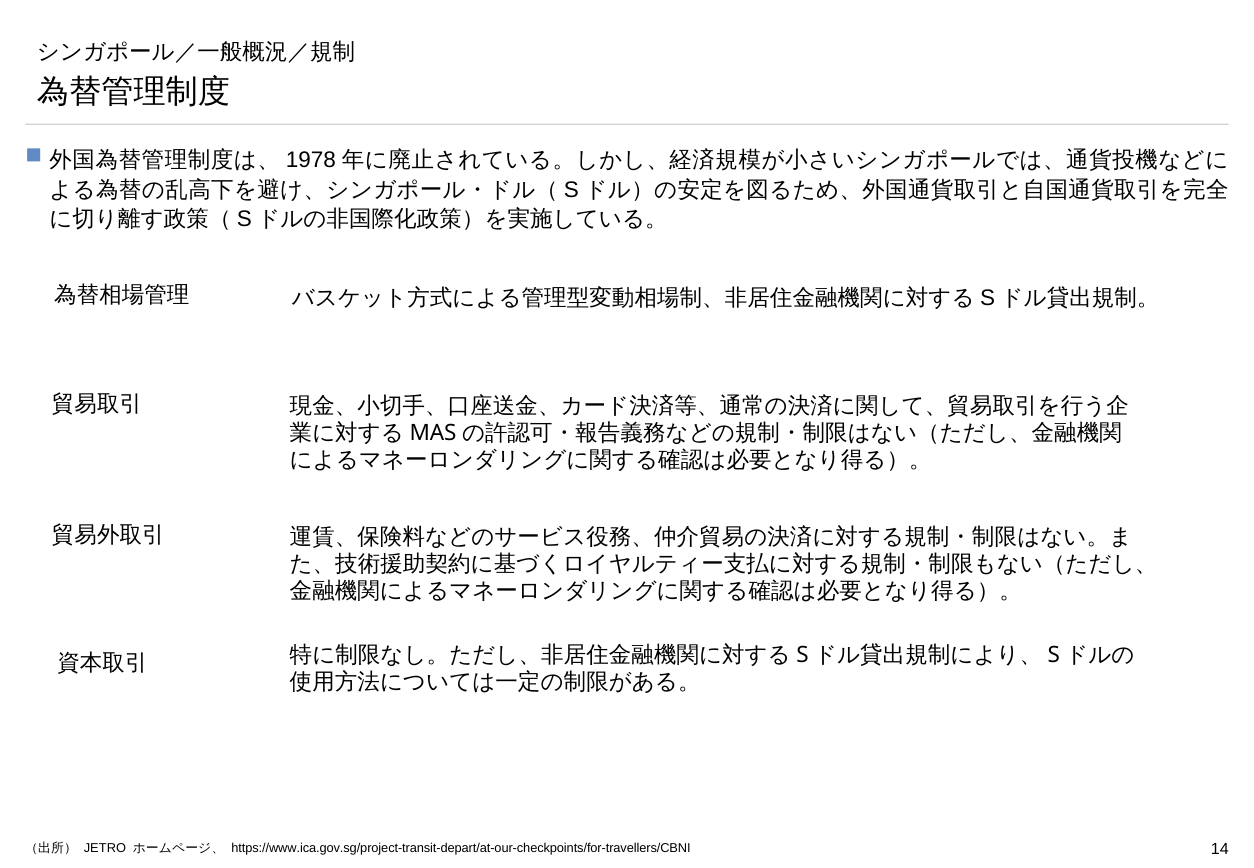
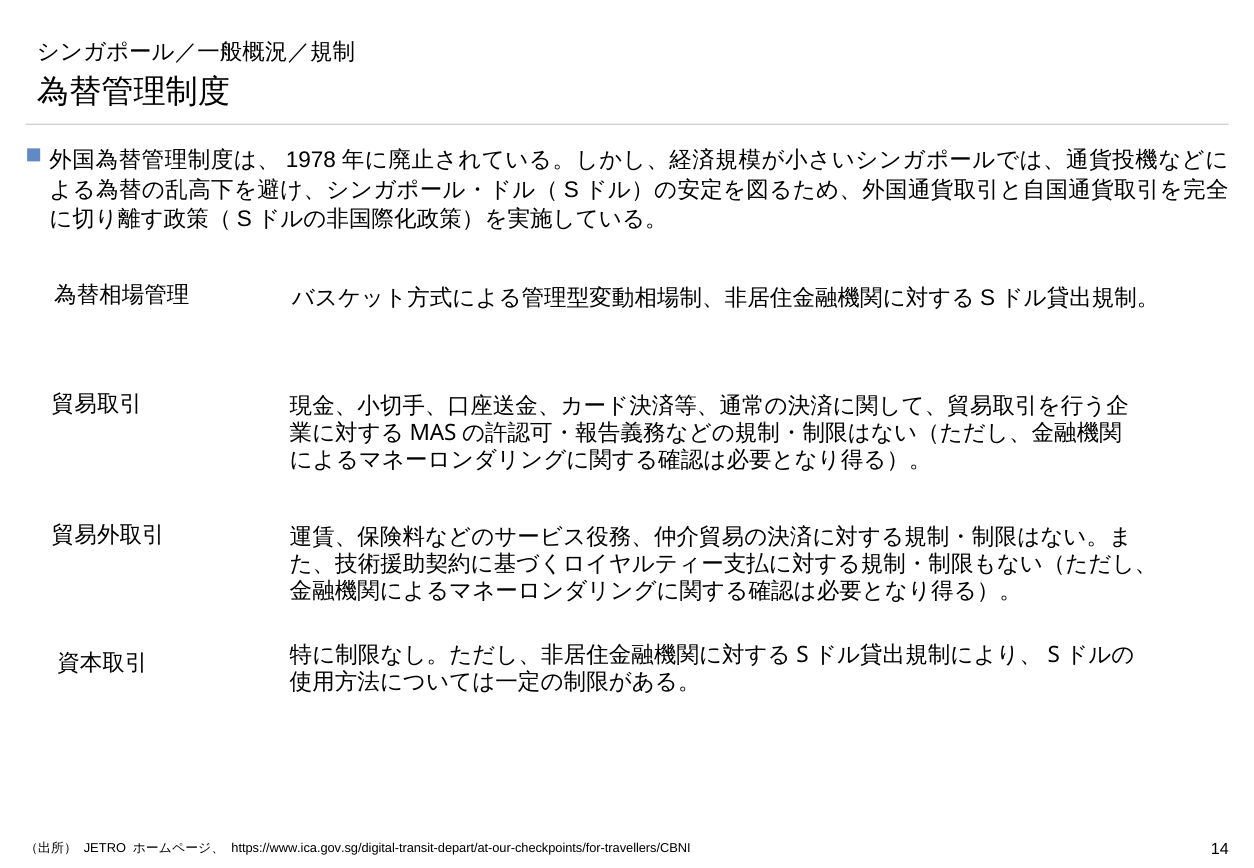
https://www.ica.gov.sg/project-transit-depart/at-our-checkpoints/for-travellers/CBNI: https://www.ica.gov.sg/project-transit-depart/at-our-checkpoints/for-travellers/CBNI -> https://www.ica.gov.sg/digital-transit-depart/at-our-checkpoints/for-travellers/CBNI
